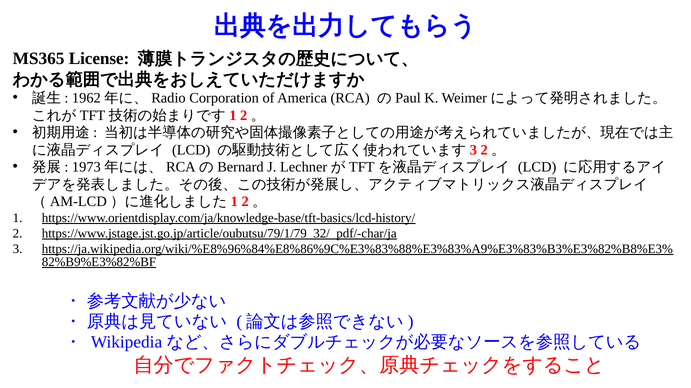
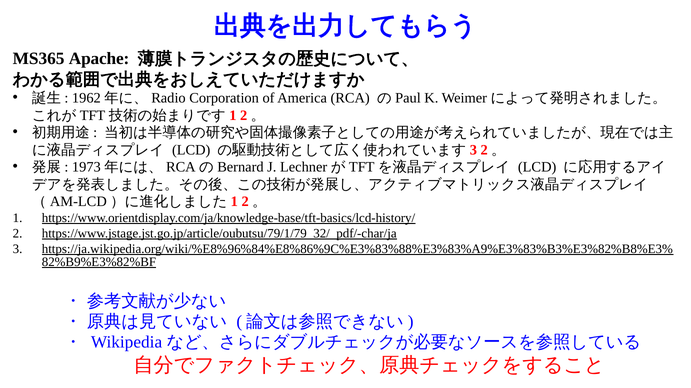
License: License -> Apache
